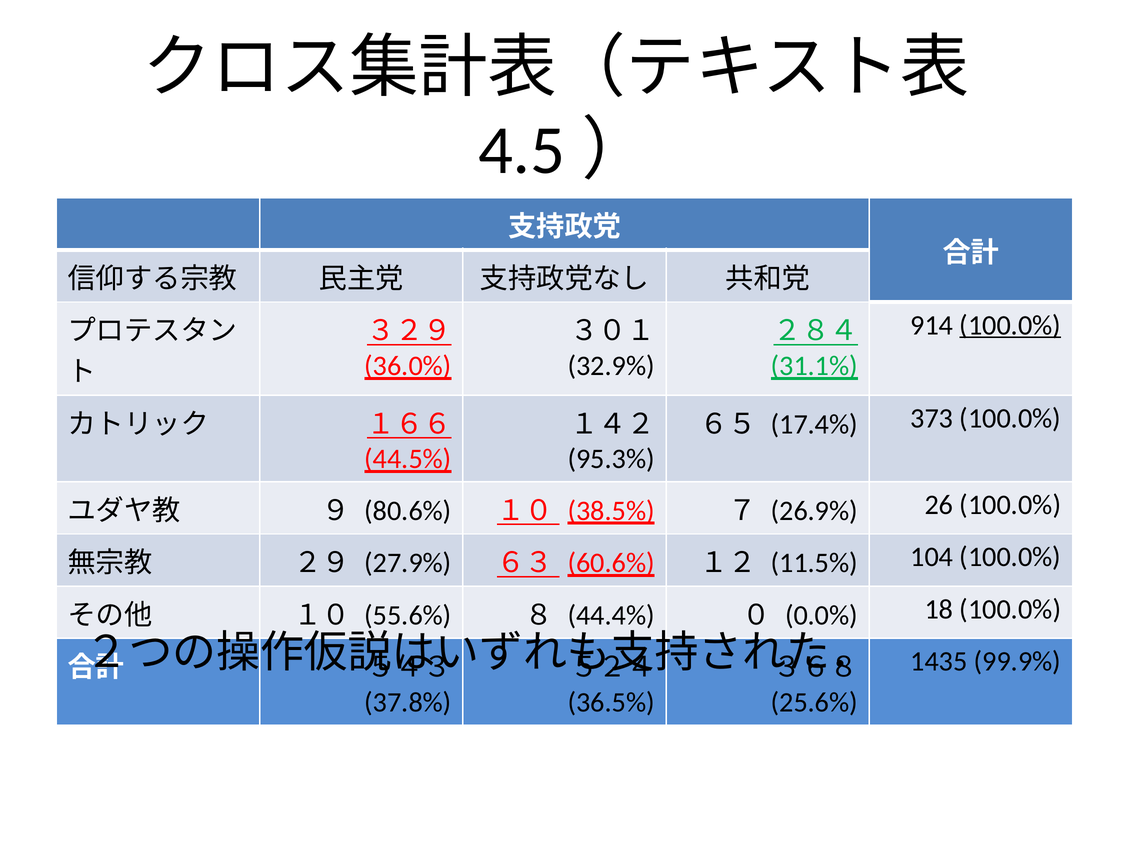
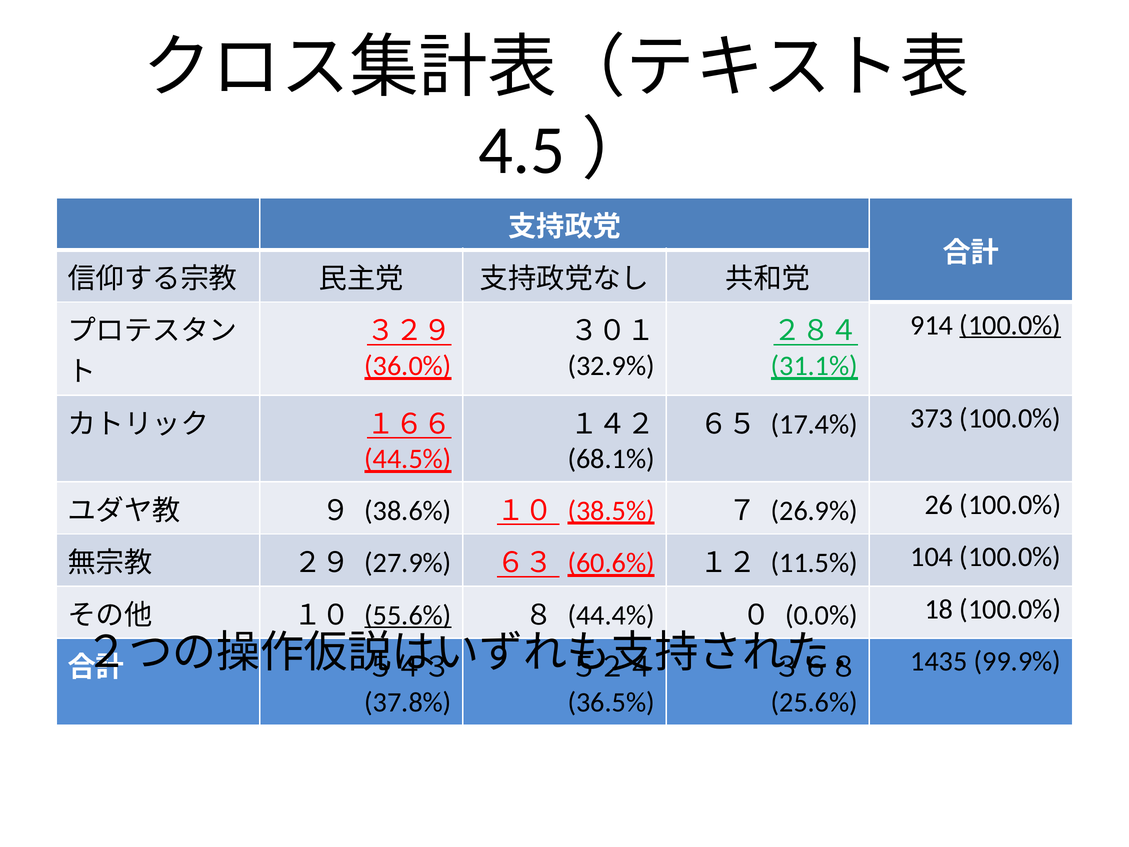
95.3%: 95.3% -> 68.1%
80.6%: 80.6% -> 38.6%
55.6% underline: none -> present
